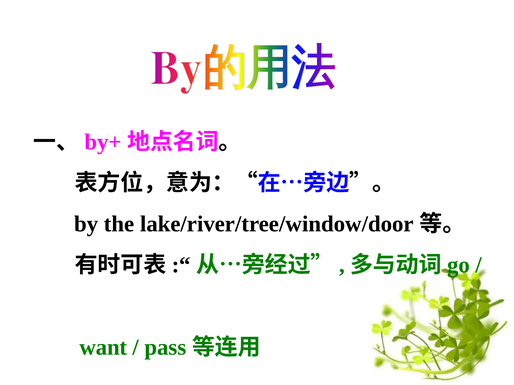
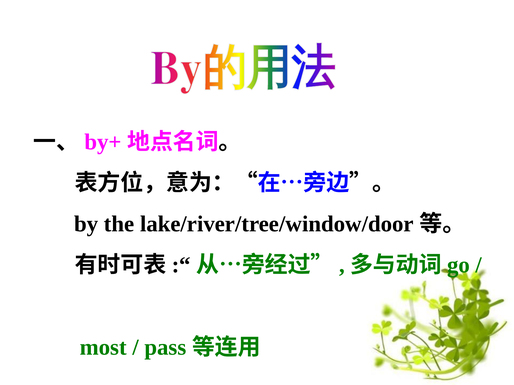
want: want -> most
